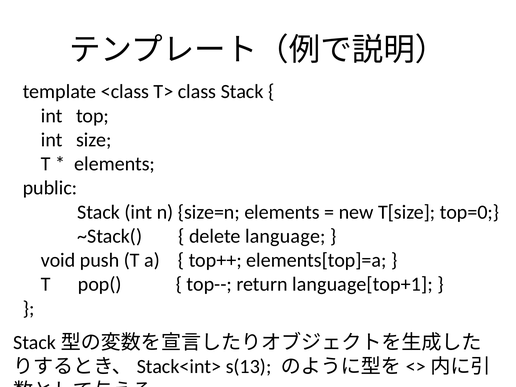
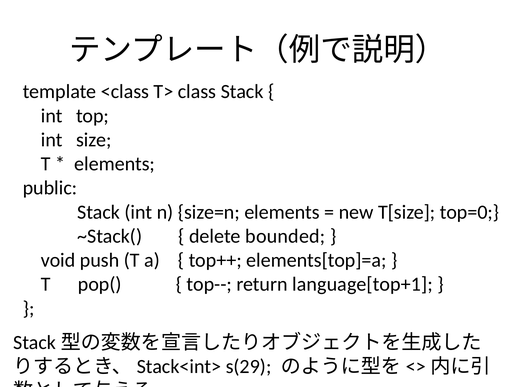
language: language -> bounded
s(13: s(13 -> s(29
